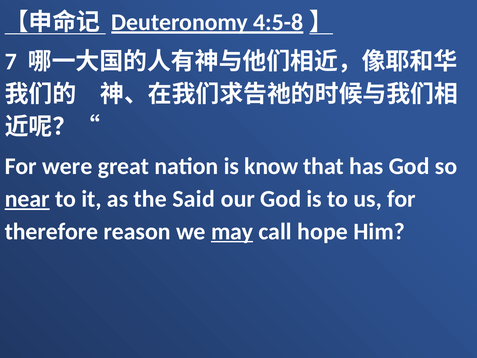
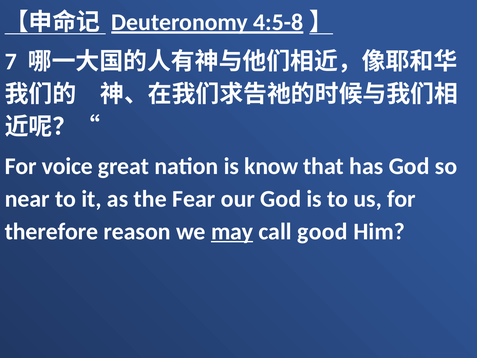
were: were -> voice
near underline: present -> none
Said: Said -> Fear
hope: hope -> good
